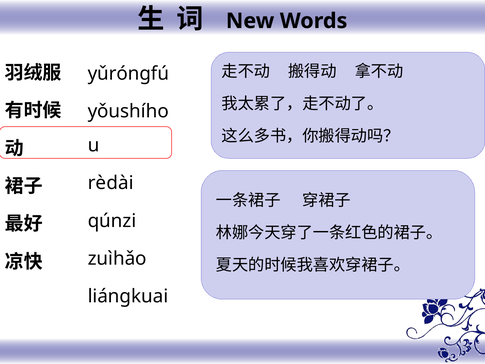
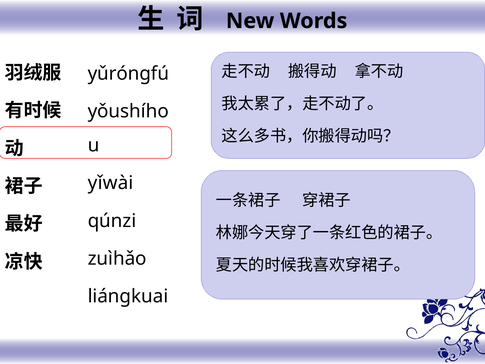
rèdài: rèdài -> yǐwài
